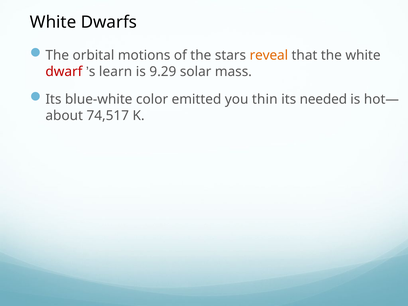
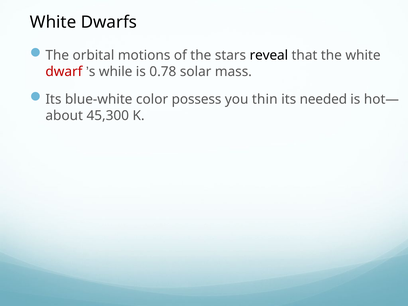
reveal colour: orange -> black
learn: learn -> while
9.29: 9.29 -> 0.78
emitted: emitted -> possess
74,517: 74,517 -> 45,300
